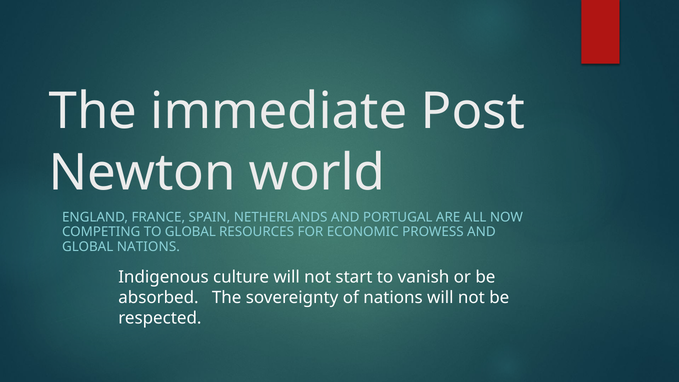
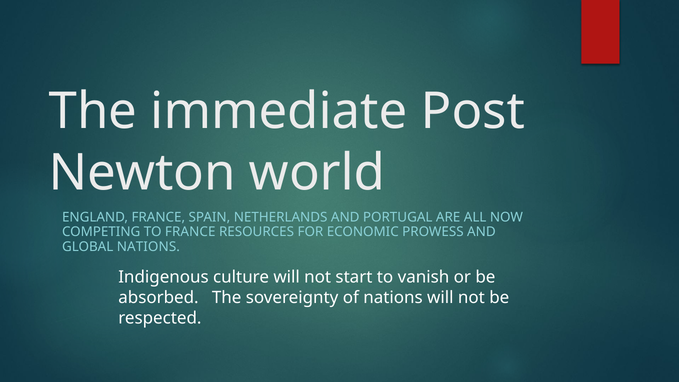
TO GLOBAL: GLOBAL -> FRANCE
